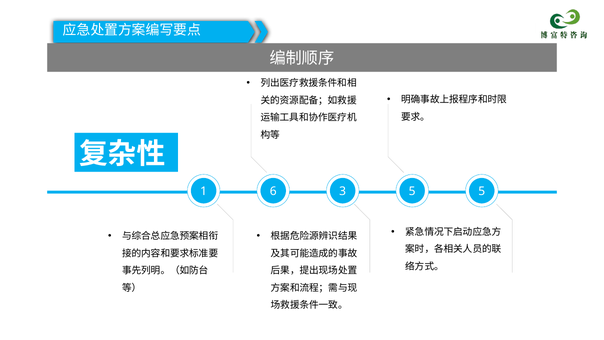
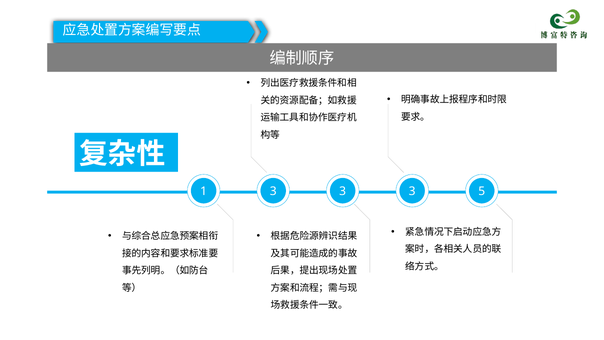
1 6: 6 -> 3
5 at (412, 191): 5 -> 3
